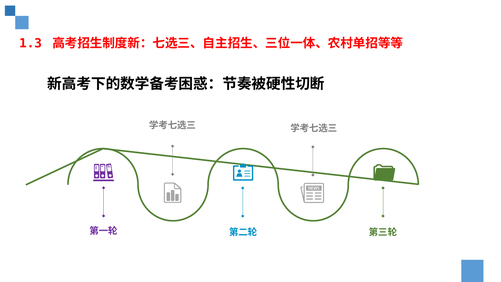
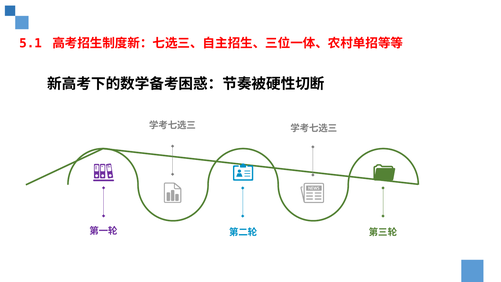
1.3: 1.3 -> 5.1
